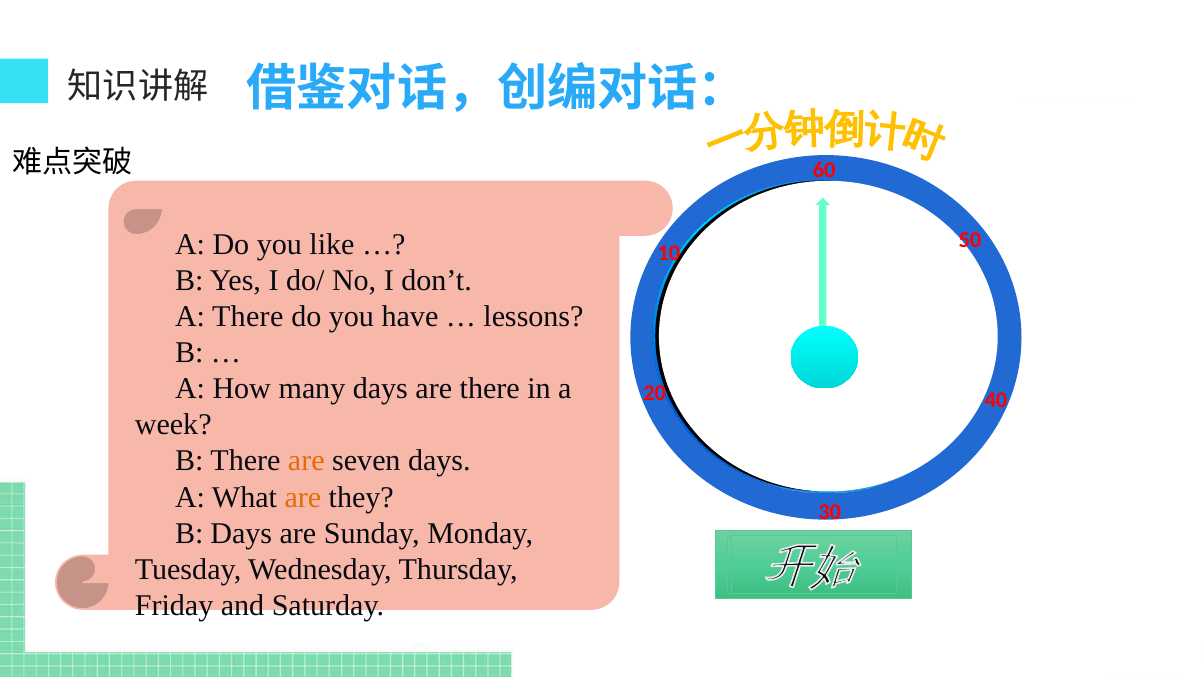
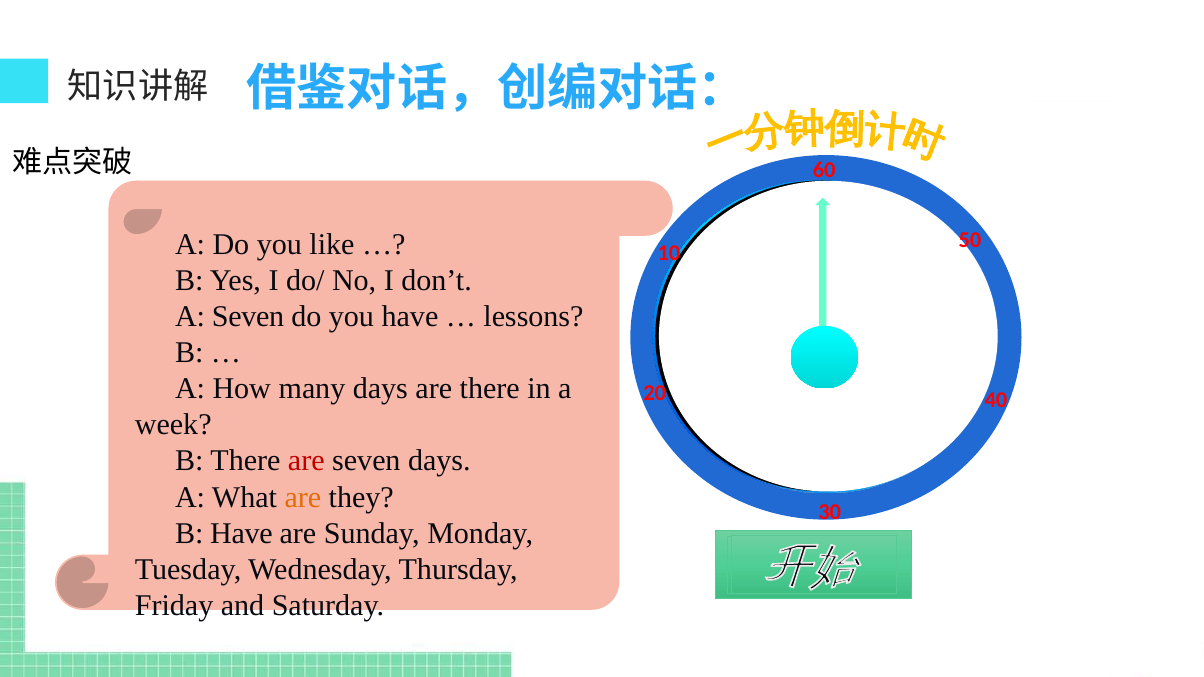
A There: There -> Seven
are at (306, 461) colour: orange -> red
B Days: Days -> Have
